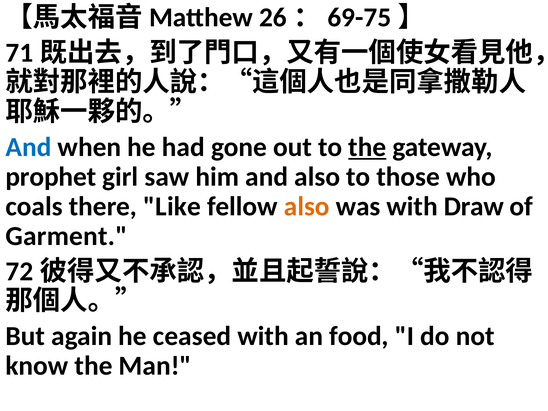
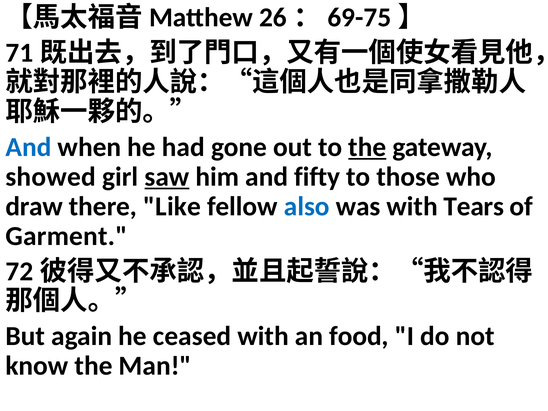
prophet: prophet -> showed
saw underline: none -> present
and also: also -> fifty
coals: coals -> draw
also at (307, 206) colour: orange -> blue
Draw: Draw -> Tears
